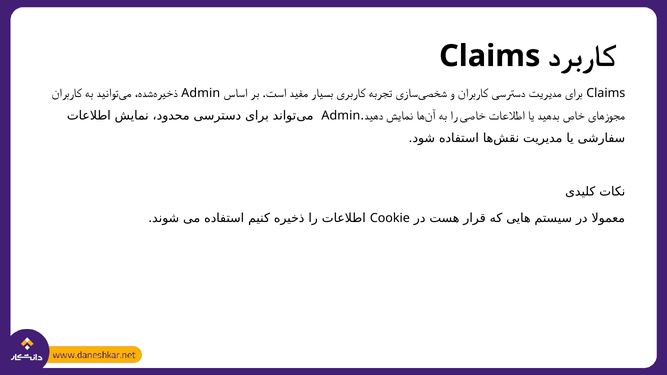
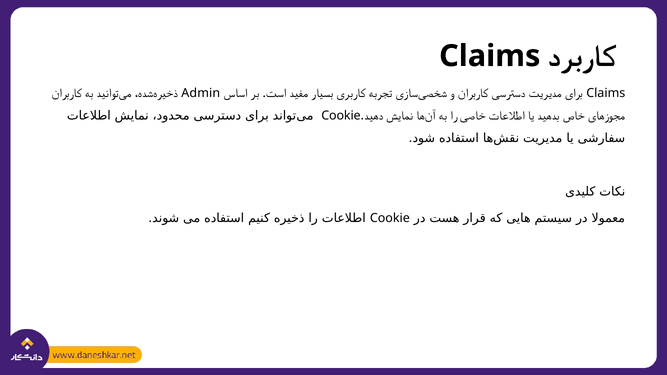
Admin at (341, 116): Admin -> Cookie
